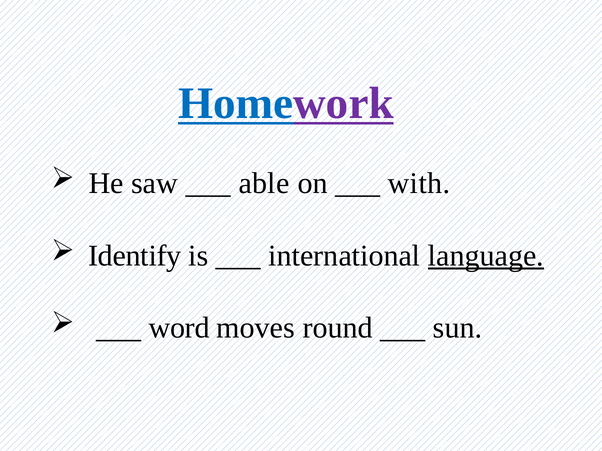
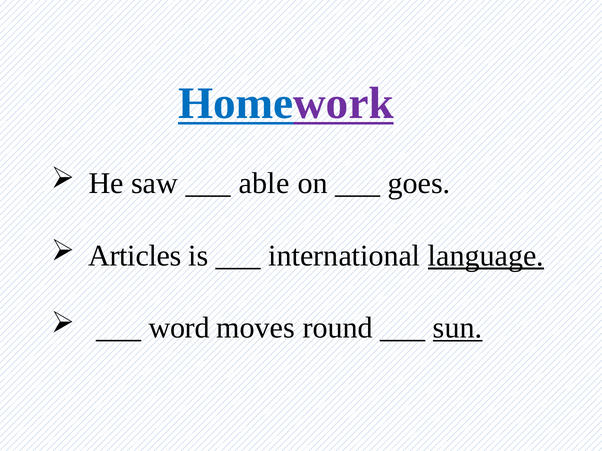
with: with -> goes
Identify: Identify -> Articles
sun underline: none -> present
